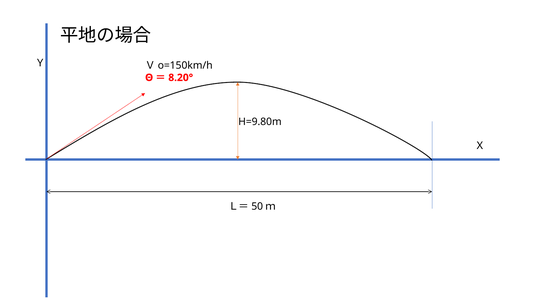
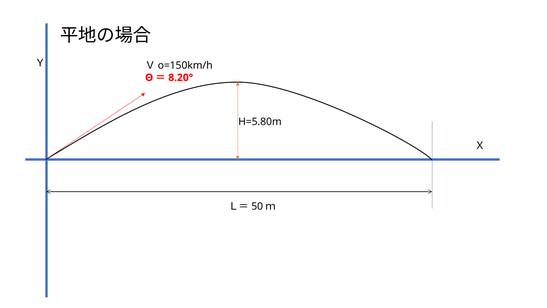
H=9.80m: H=9.80m -> H=5.80m
